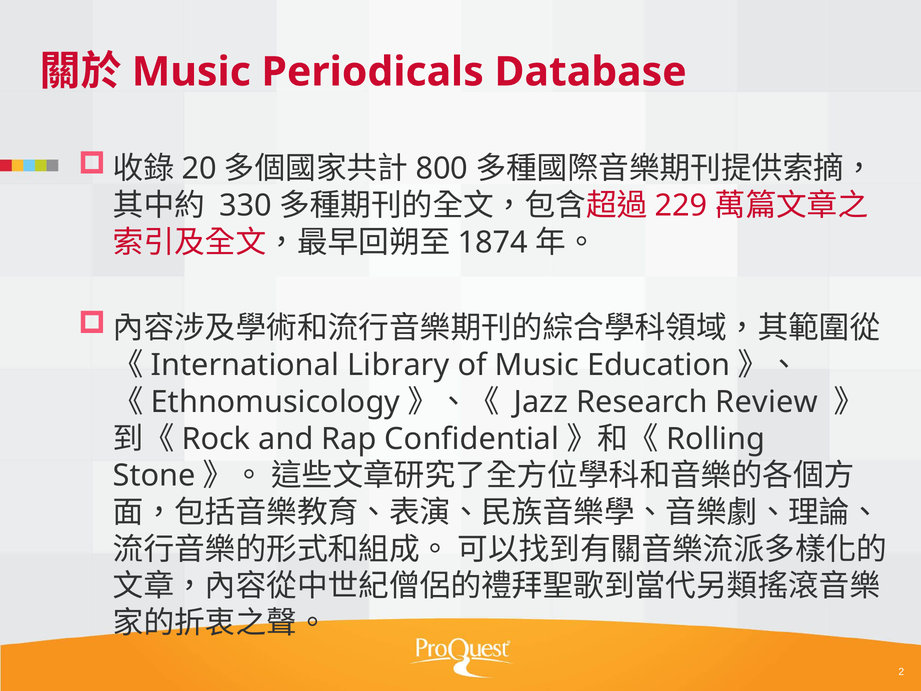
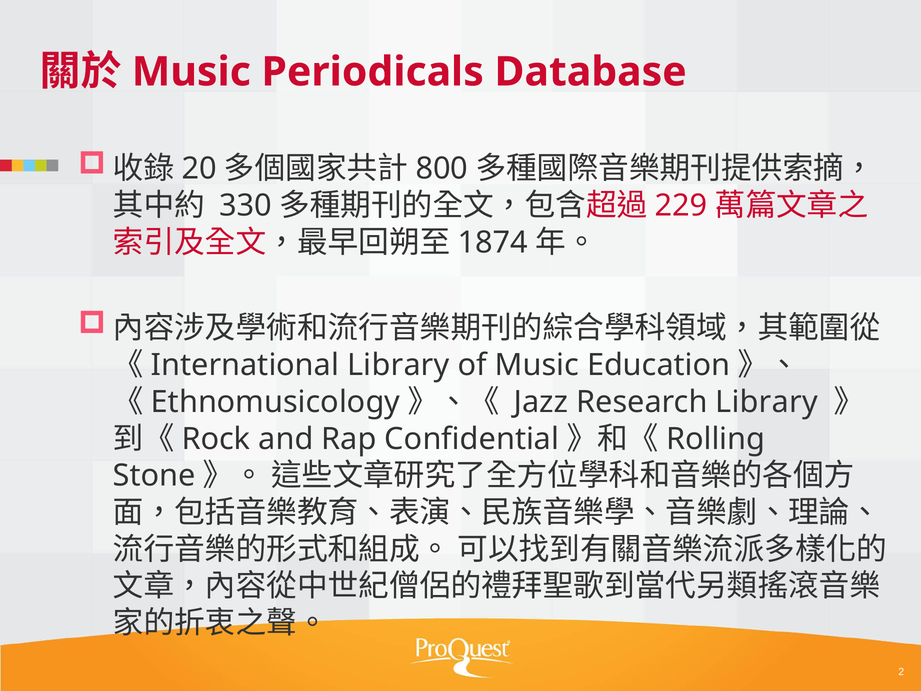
Research Review: Review -> Library
